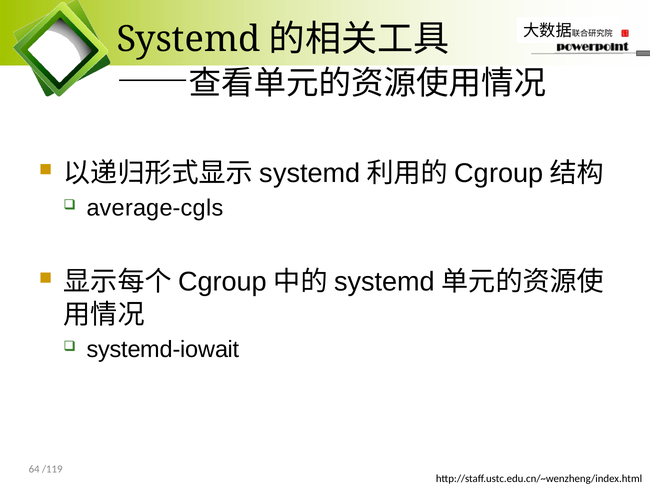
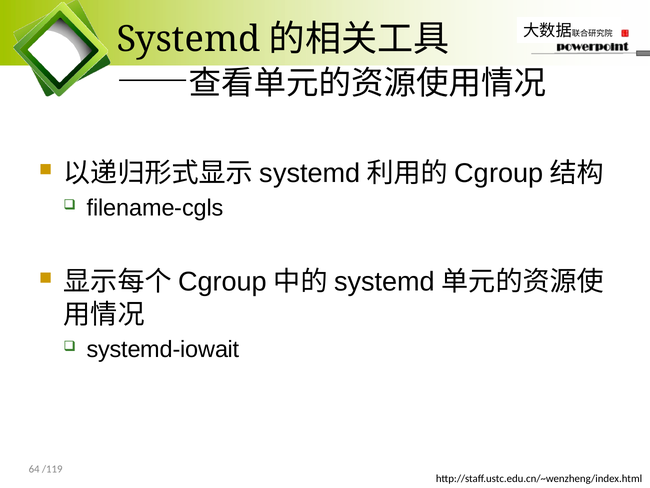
average-cgls: average-cgls -> filename-cgls
